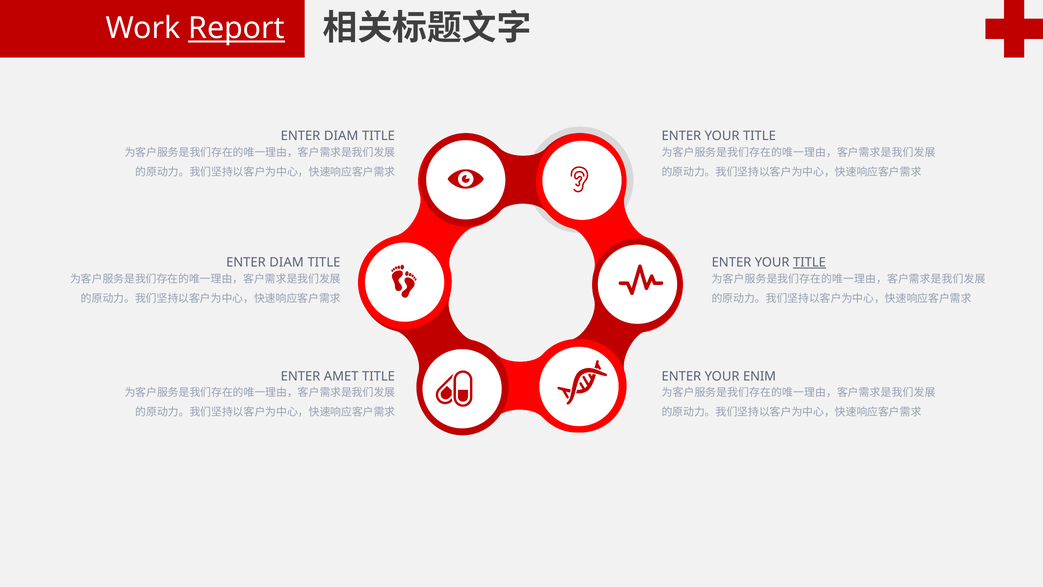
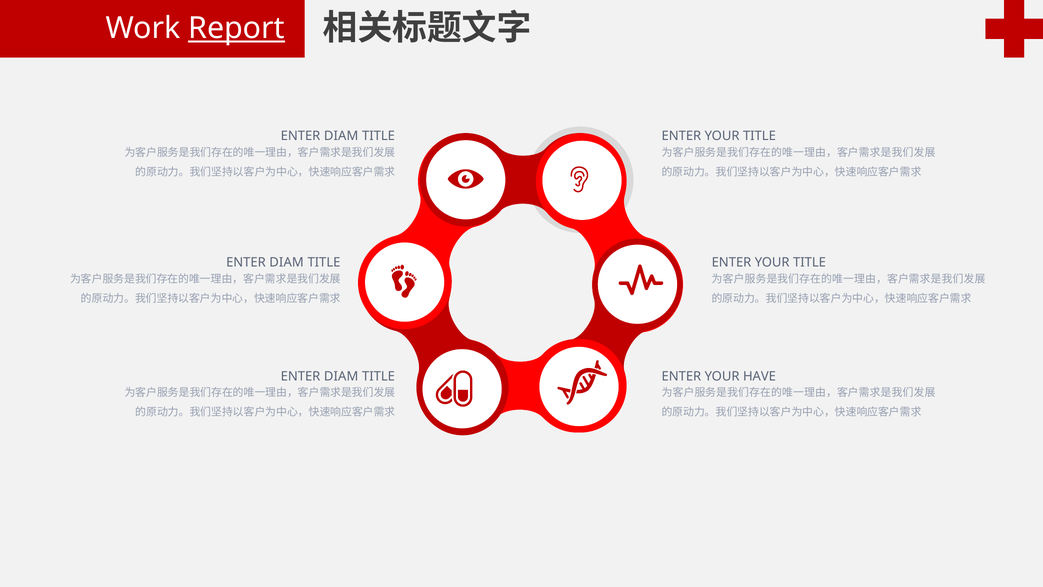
TITLE at (810, 262) underline: present -> none
AMET at (341, 376): AMET -> DIAM
ENIM: ENIM -> HAVE
